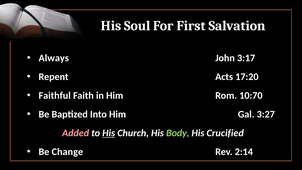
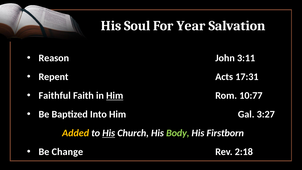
First: First -> Year
Always: Always -> Reason
3:17: 3:17 -> 3:11
17:20: 17:20 -> 17:31
Him at (115, 96) underline: none -> present
10:70: 10:70 -> 10:77
Added colour: pink -> yellow
Crucified: Crucified -> Firstborn
2:14: 2:14 -> 2:18
